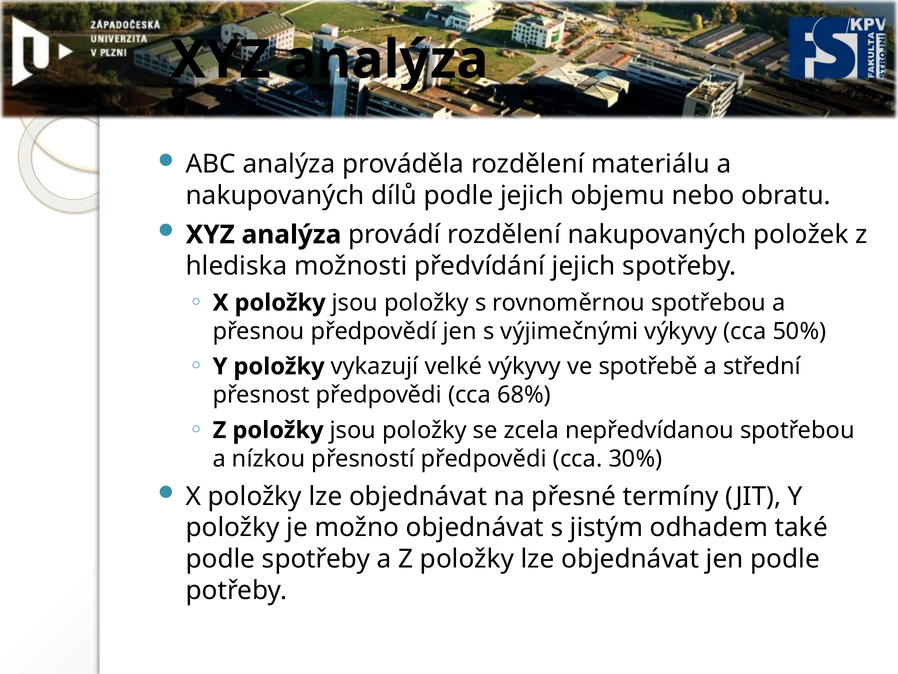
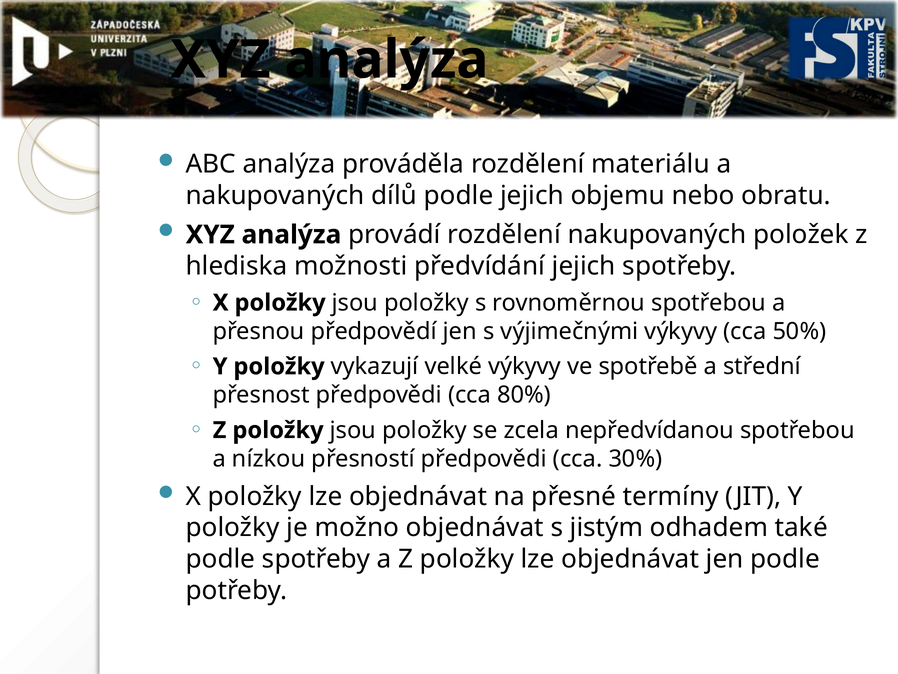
68%: 68% -> 80%
